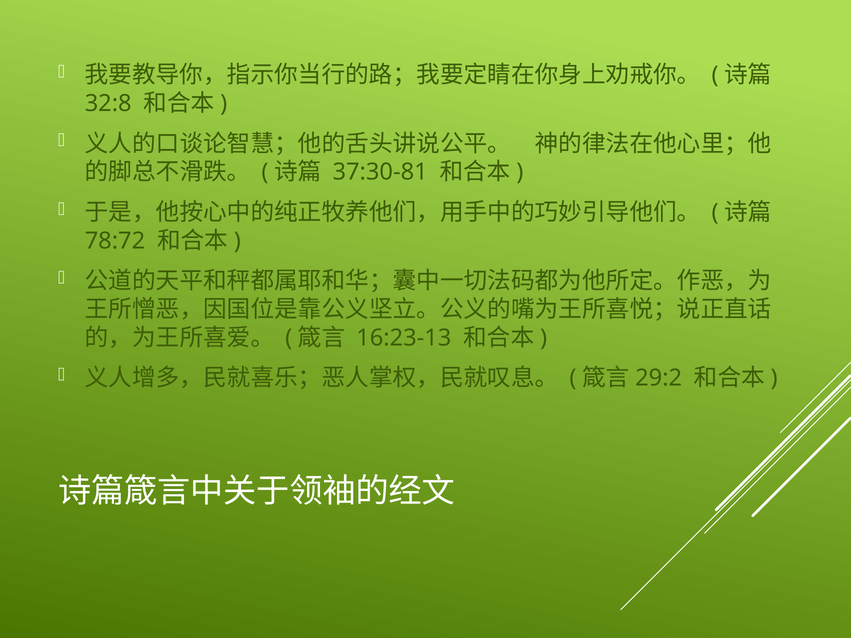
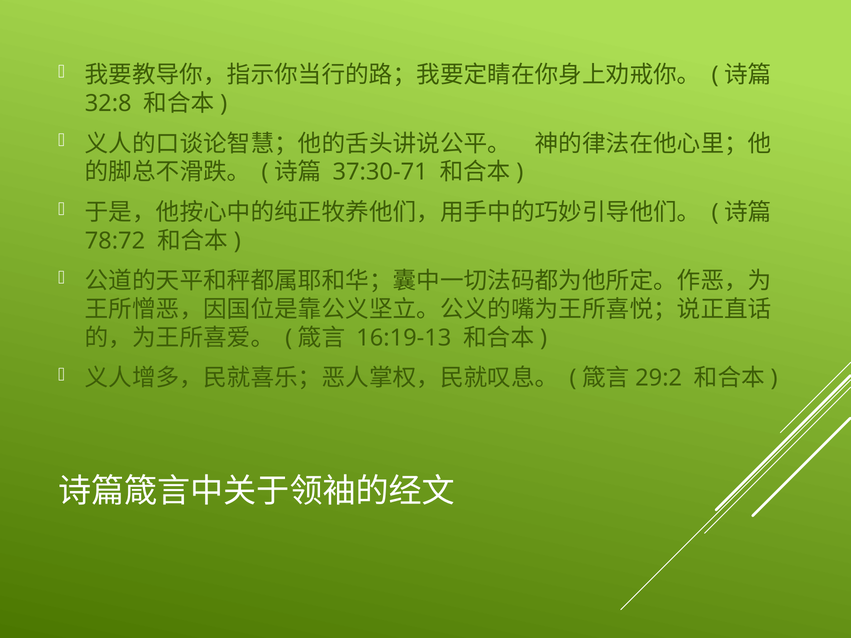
37:30-81: 37:30-81 -> 37:30-71
16:23-13: 16:23-13 -> 16:19-13
